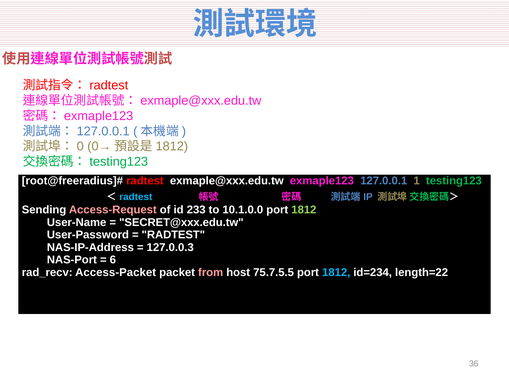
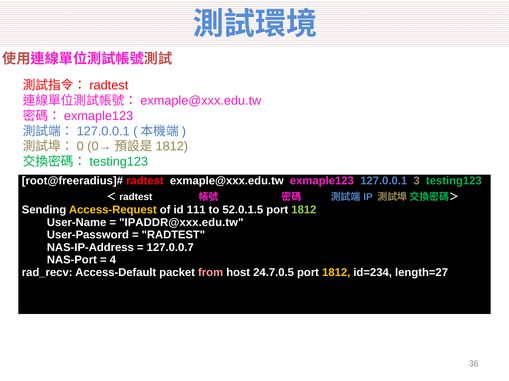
1: 1 -> 3
radtest at (136, 197) colour: light blue -> white
Access-Request colour: pink -> yellow
233: 233 -> 111
10.1.0.0: 10.1.0.0 -> 52.0.1.5
SECRET@xxx.edu.tw: SECRET@xxx.edu.tw -> IPADDR@xxx.edu.tw
127.0.0.3: 127.0.0.3 -> 127.0.0.7
6: 6 -> 4
Access-Packet: Access-Packet -> Access-Default
75.7.5.5: 75.7.5.5 -> 24.7.0.5
1812 at (336, 273) colour: light blue -> yellow
length=22: length=22 -> length=27
